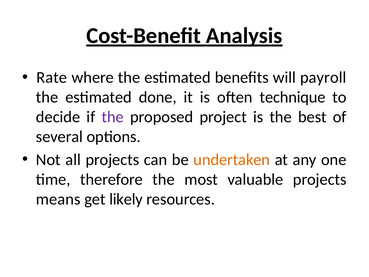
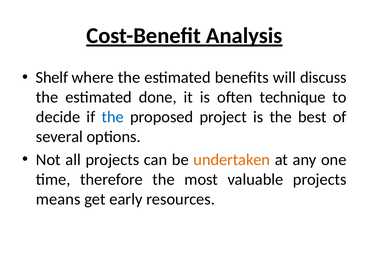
Rate: Rate -> Shelf
payroll: payroll -> discuss
the at (113, 117) colour: purple -> blue
likely: likely -> early
